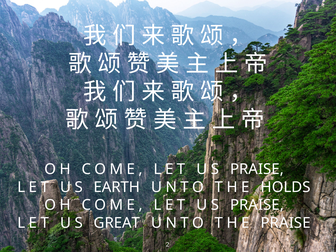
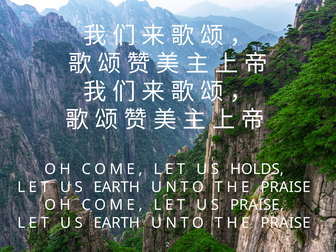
PRAISE at (257, 169): PRAISE -> HOLDS
HOLDS at (286, 187): HOLDS -> PRAISE
GREAT at (117, 223): GREAT -> EARTH
